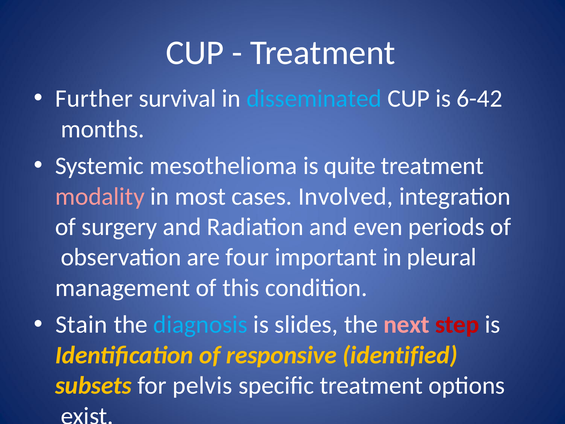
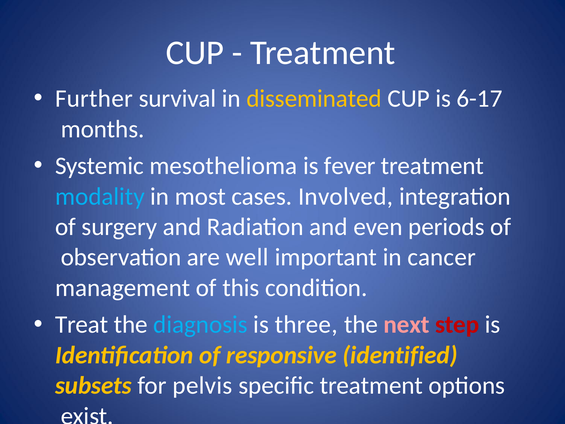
disseminated colour: light blue -> yellow
6-42: 6-42 -> 6-17
quite: quite -> fever
modality colour: pink -> light blue
four: four -> well
pleural: pleural -> cancer
Stain: Stain -> Treat
slides: slides -> three
